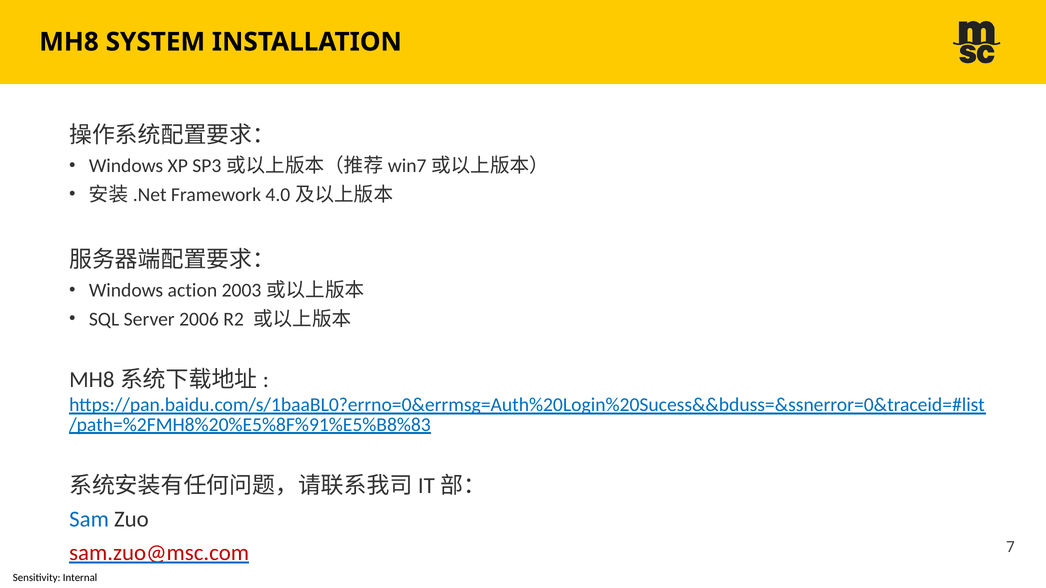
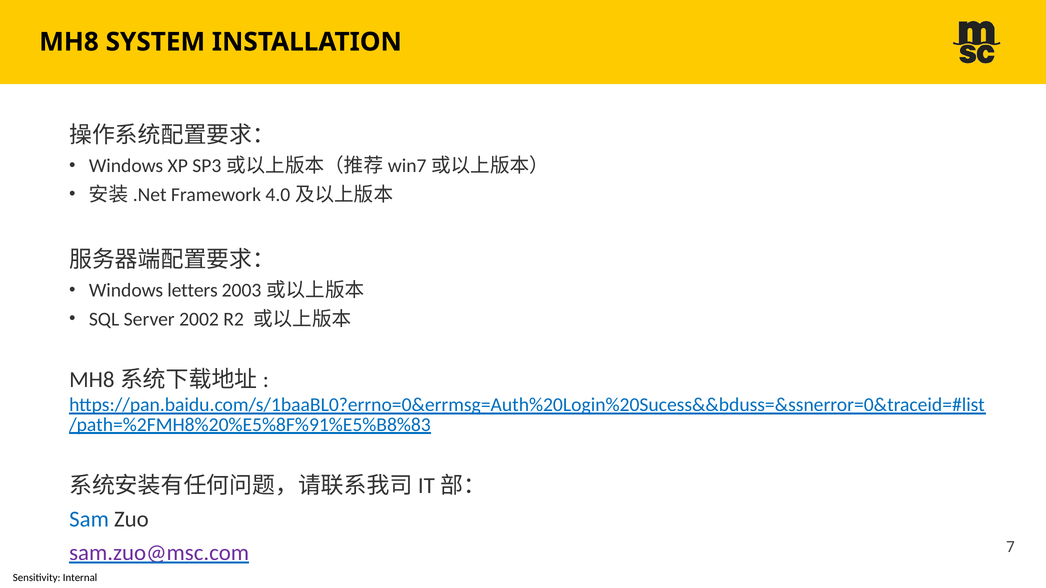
action: action -> letters
2006: 2006 -> 2002
sam.zuo@msc.com colour: red -> purple
